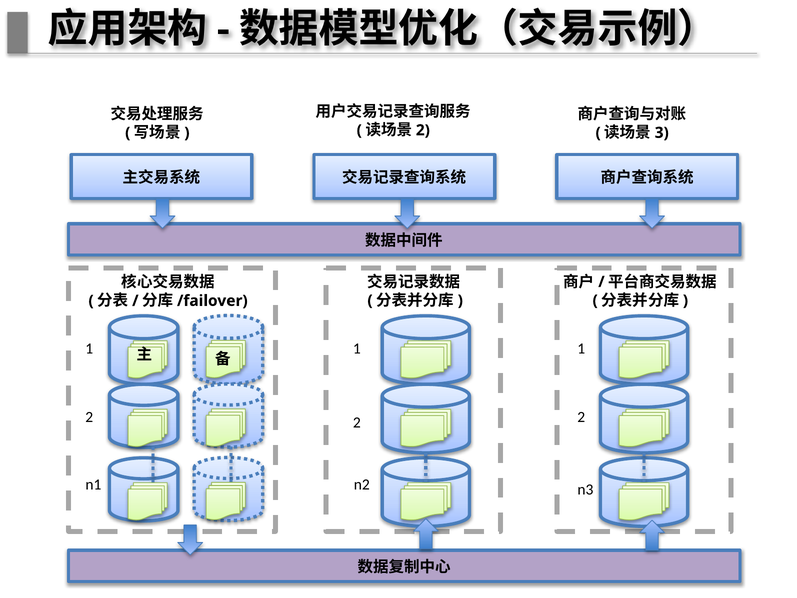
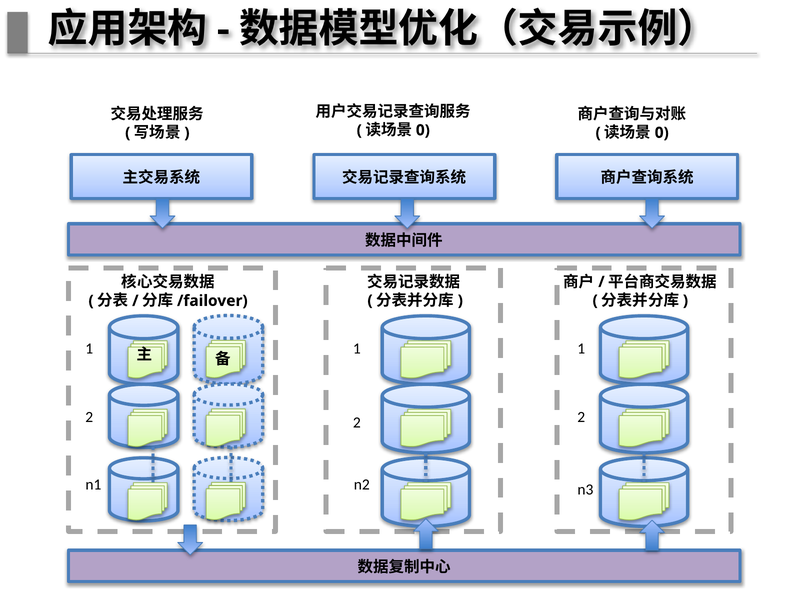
2 at (423, 130): 2 -> 0
3 at (662, 133): 3 -> 0
